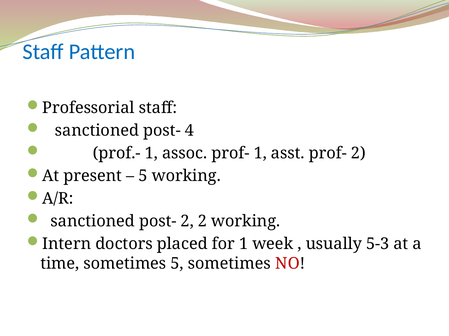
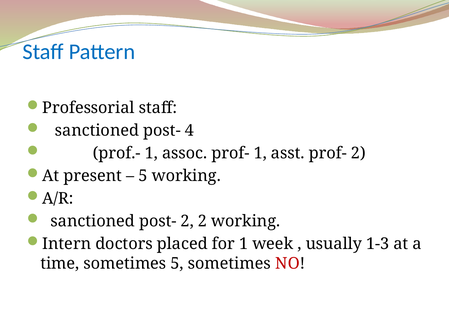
5-3: 5-3 -> 1-3
